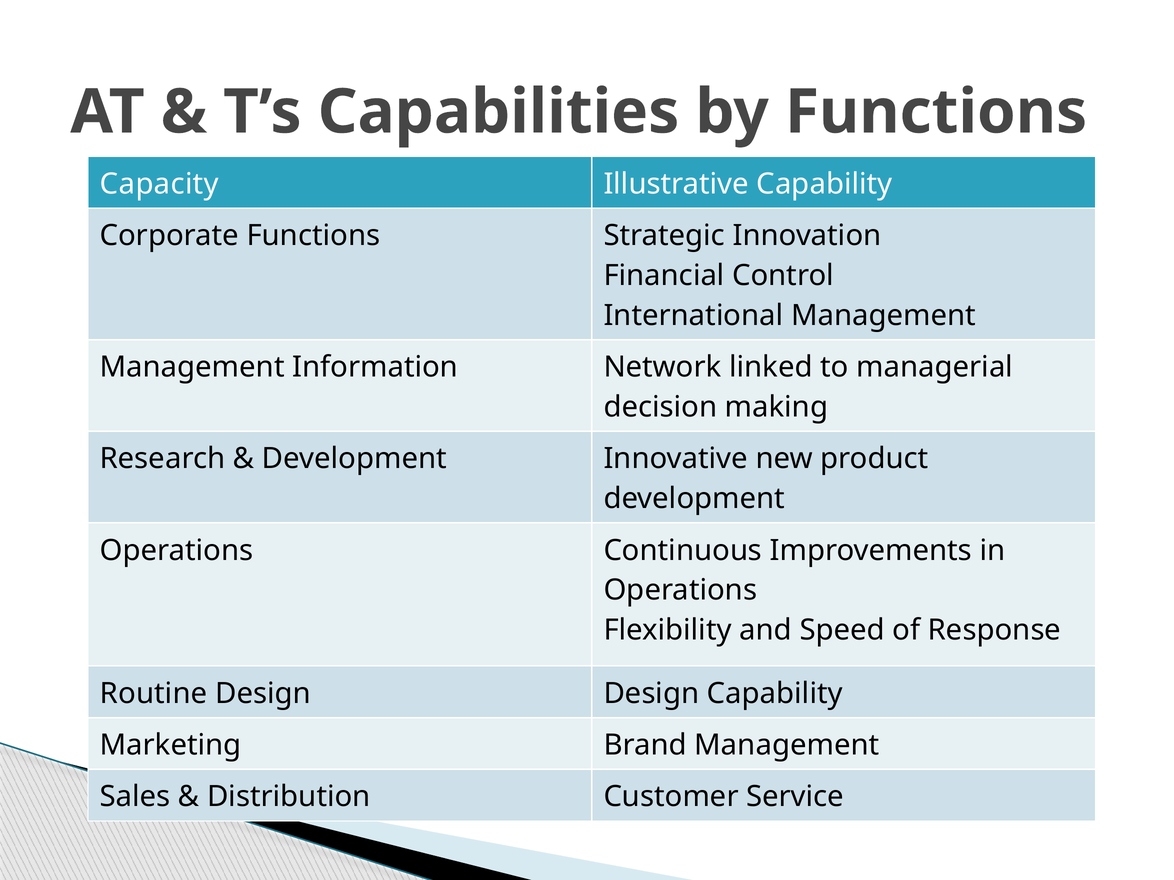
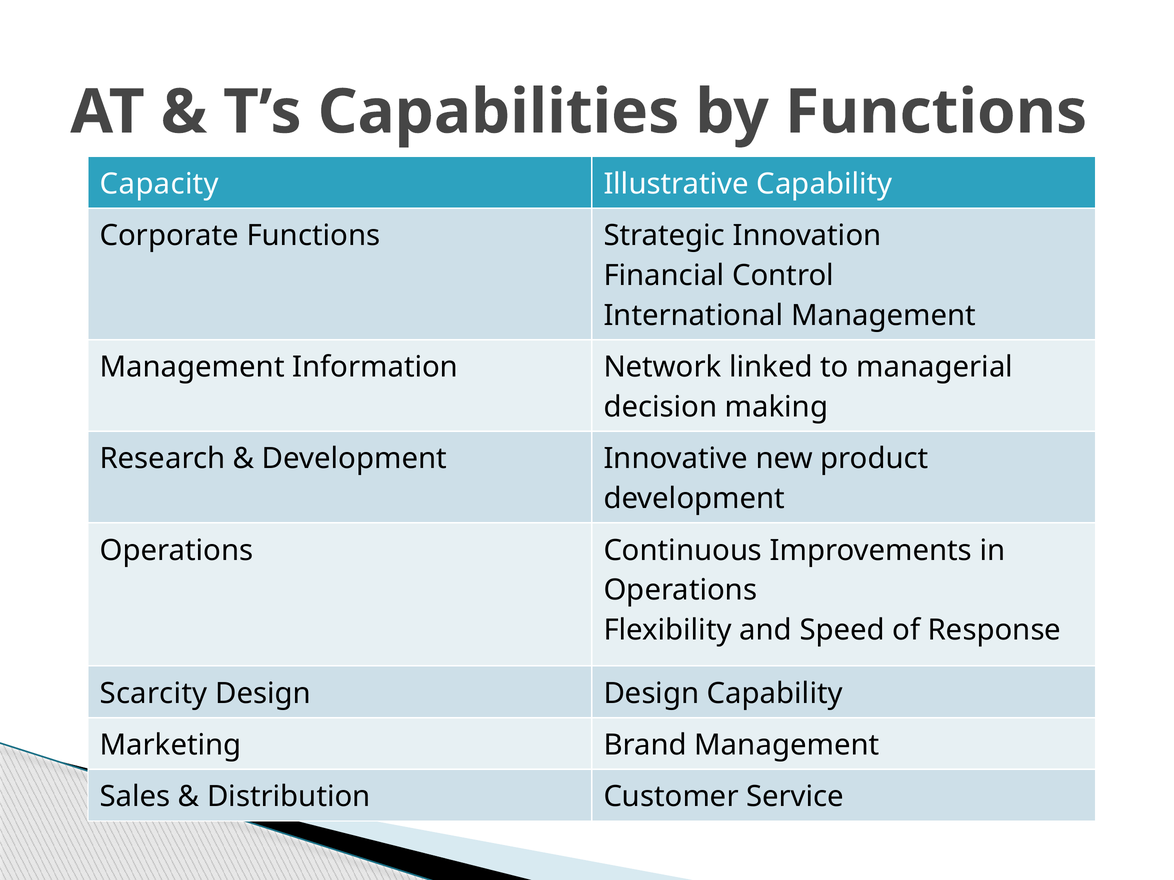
Routine: Routine -> Scarcity
